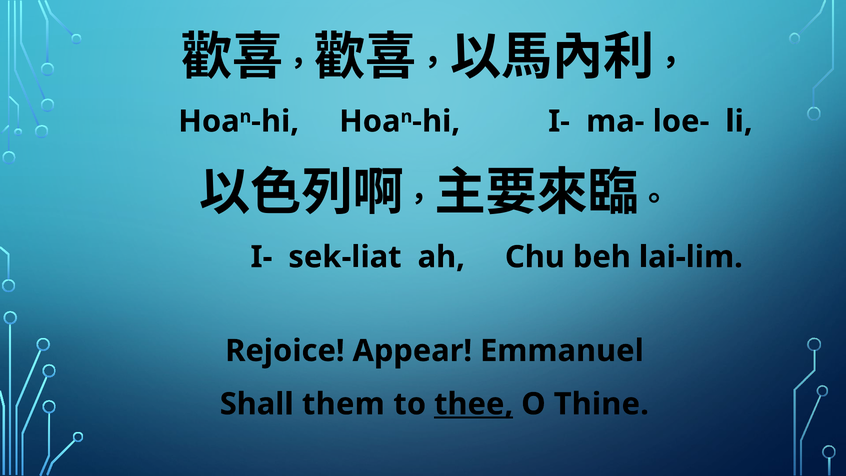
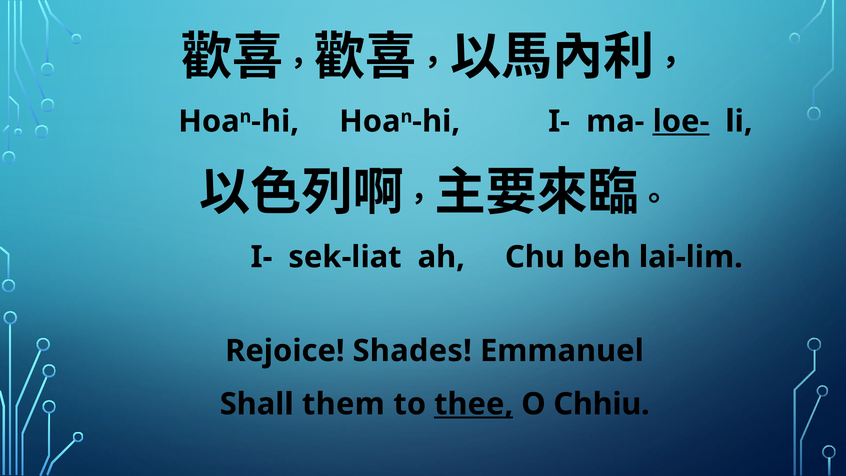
loe- underline: none -> present
Appear: Appear -> Shades
Thine: Thine -> Chhiu
